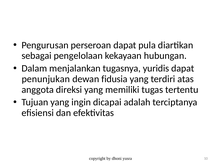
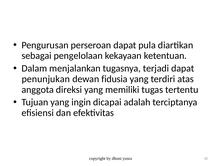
hubungan: hubungan -> ketentuan
yuridis: yuridis -> terjadi
